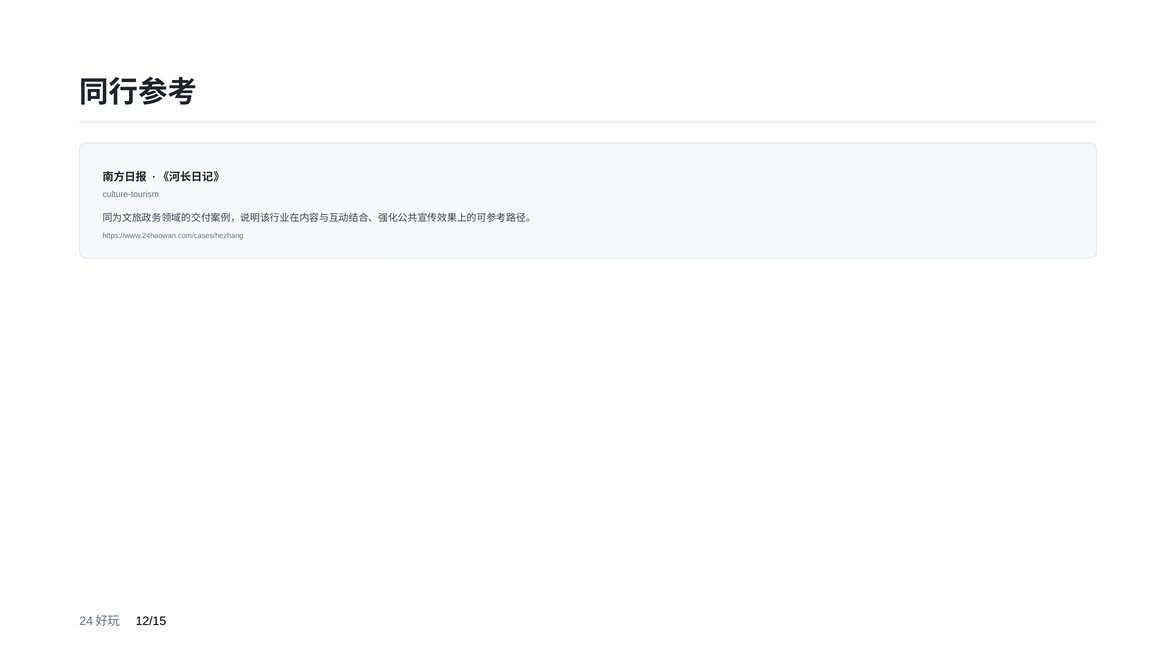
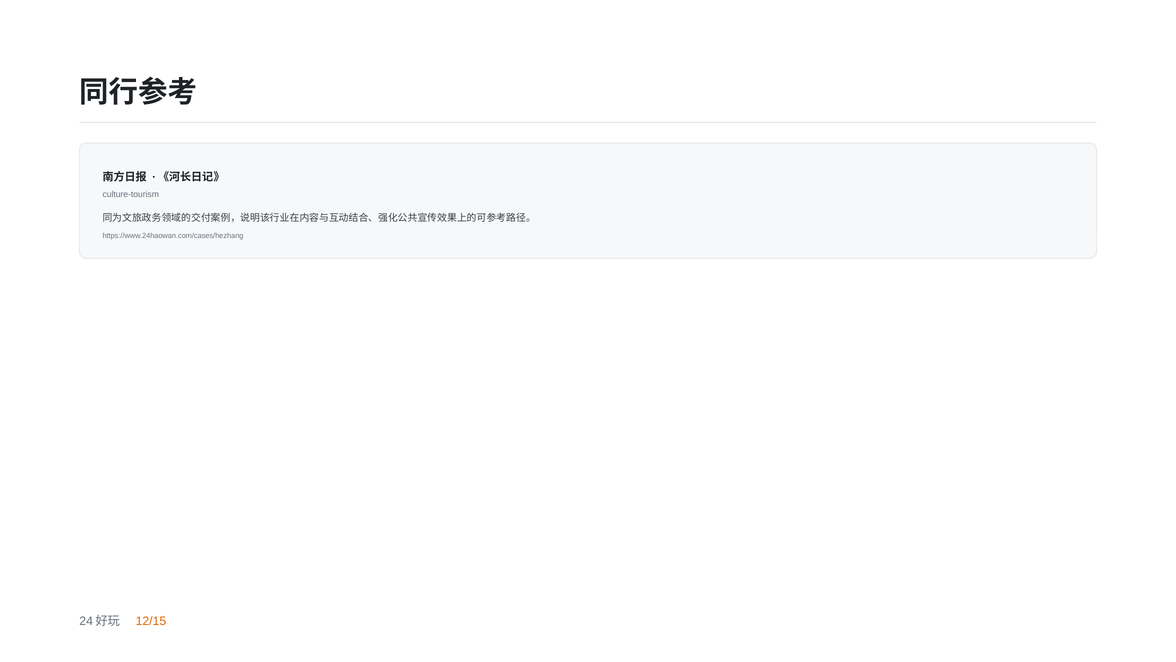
12/15 colour: black -> orange
